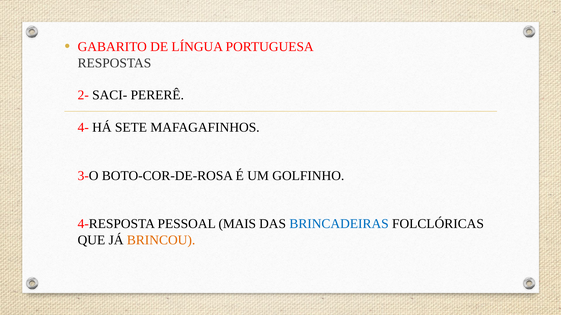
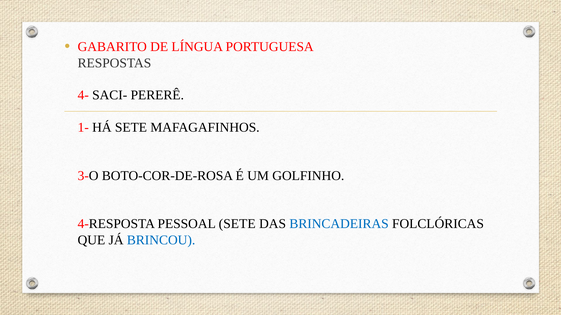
2-: 2- -> 4-
4-: 4- -> 1-
PESSOAL MAIS: MAIS -> SETE
BRINCOU colour: orange -> blue
